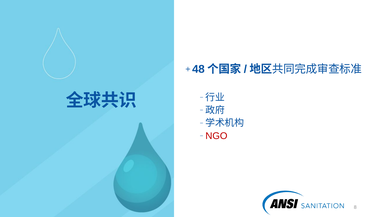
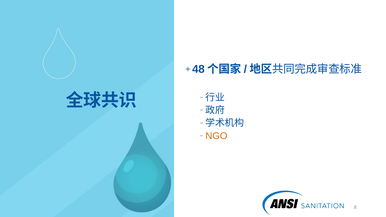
NGO colour: red -> orange
